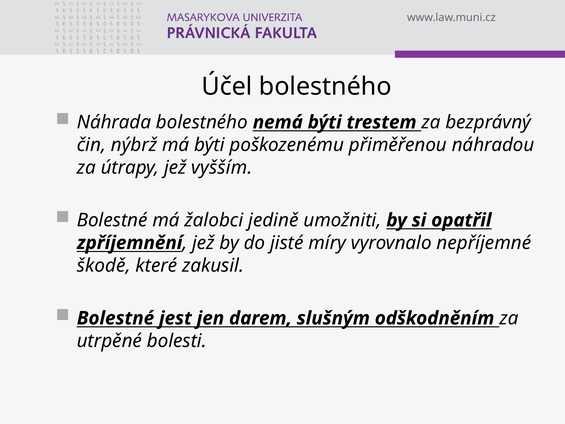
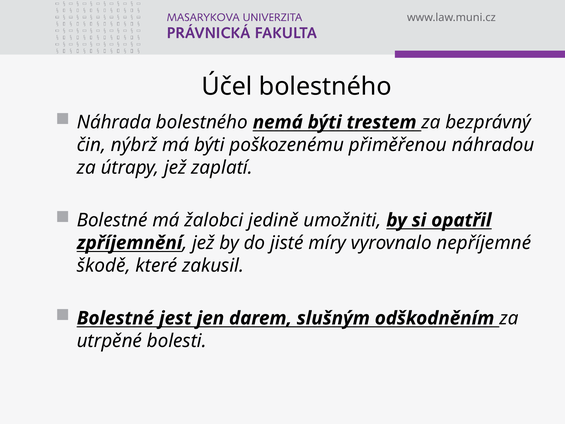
vyšším: vyšším -> zaplatí
